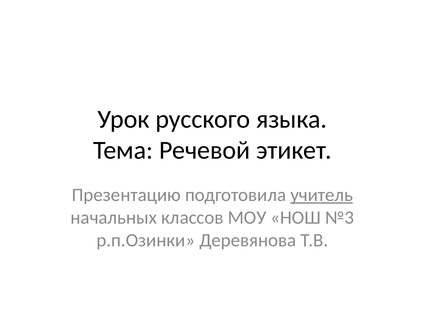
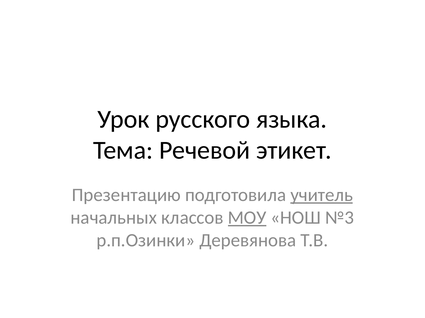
МОУ underline: none -> present
